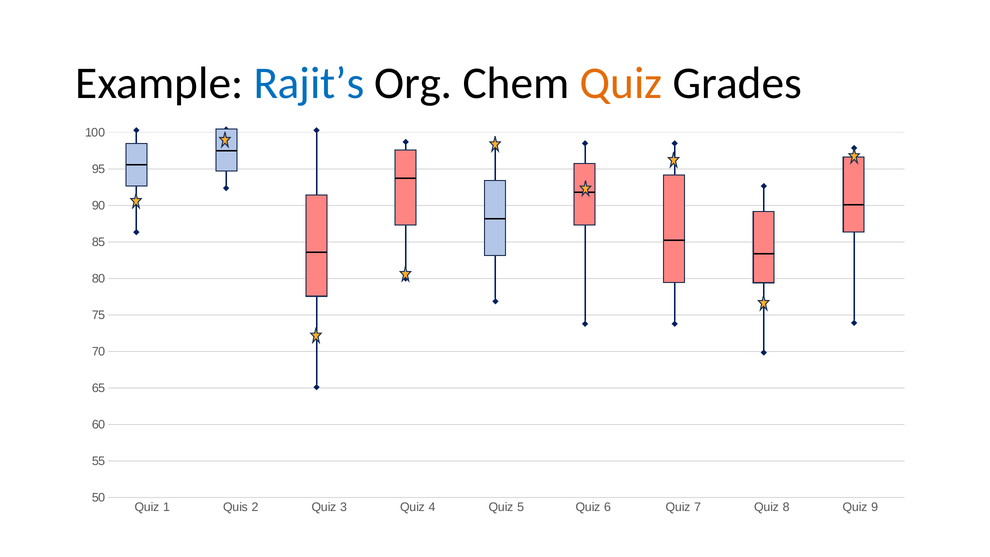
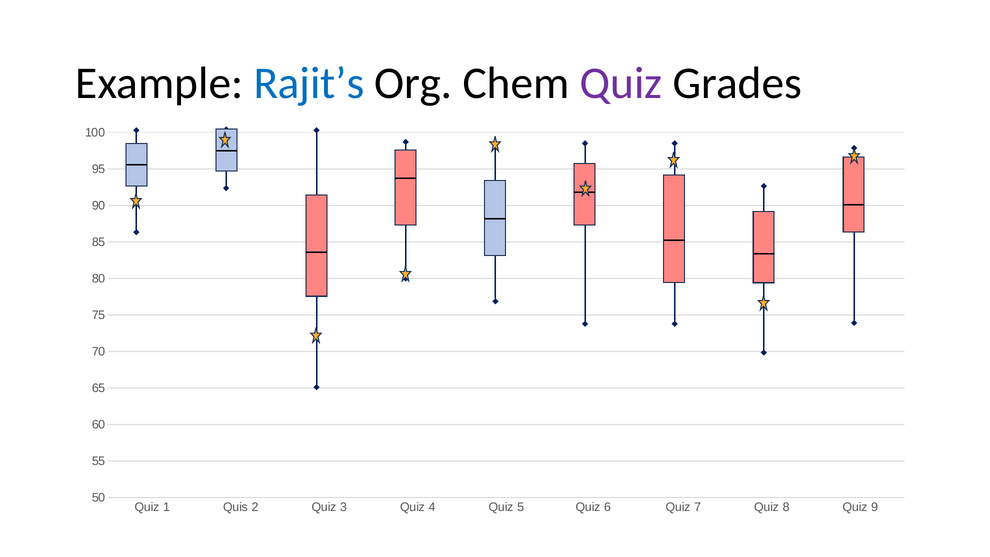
Quiz at (621, 83) colour: orange -> purple
